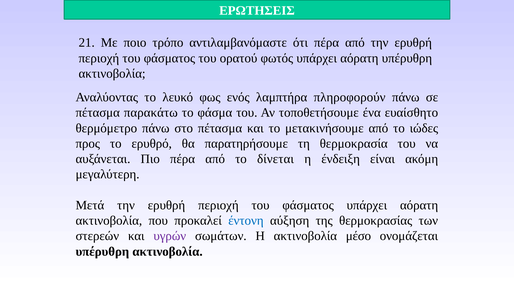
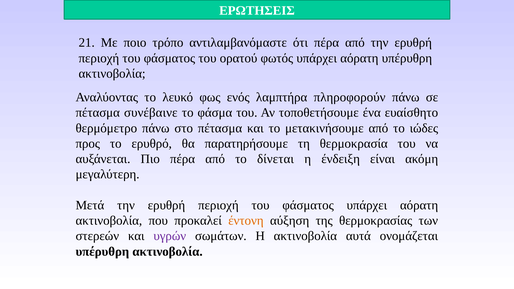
παρακάτω: παρακάτω -> συνέβαινε
έντονη colour: blue -> orange
μέσο: μέσο -> αυτά
